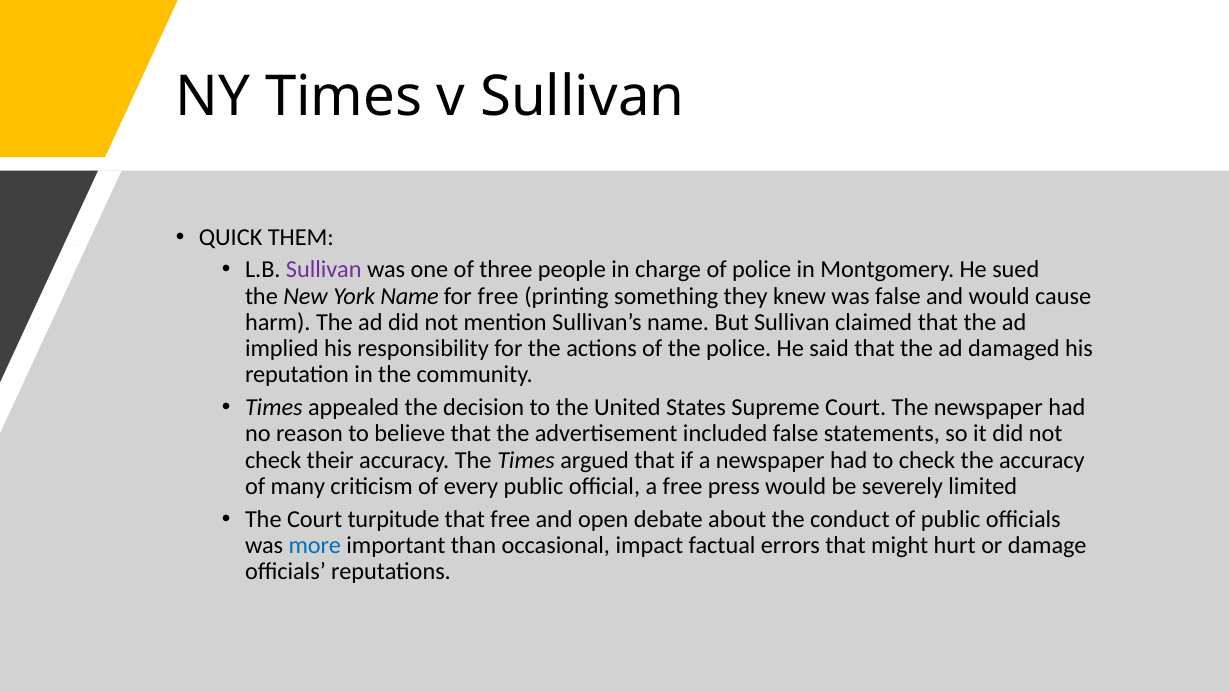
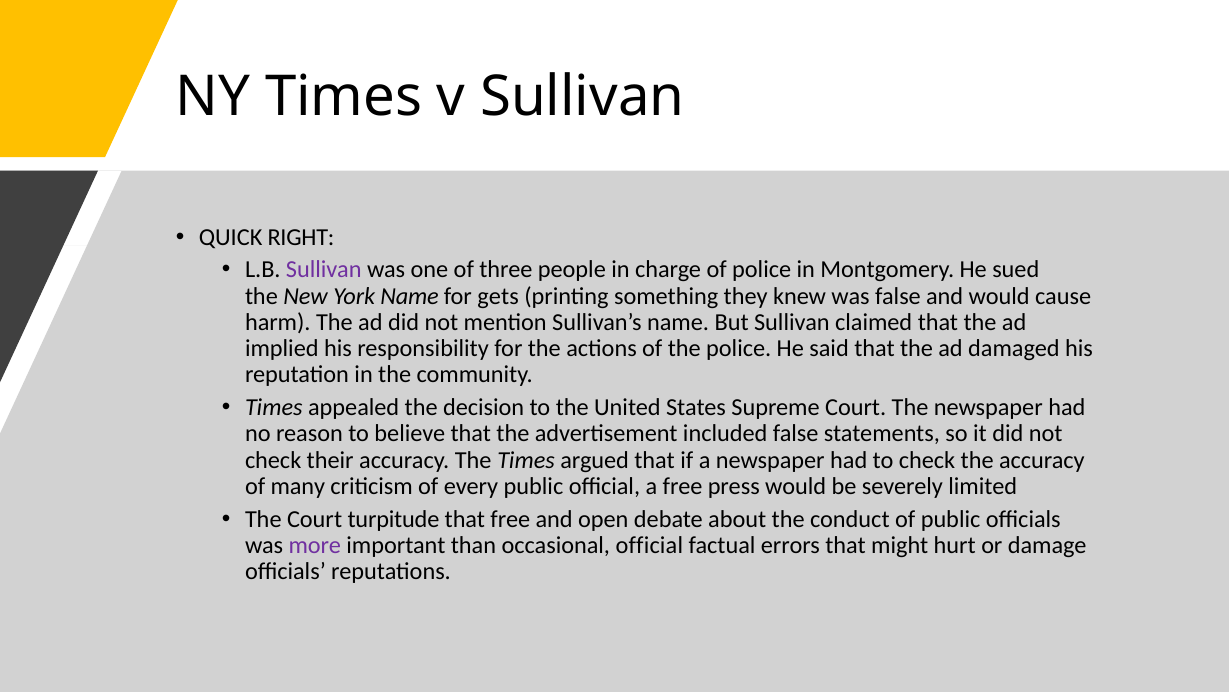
THEM: THEM -> RIGHT
for free: free -> gets
more colour: blue -> purple
occasional impact: impact -> official
